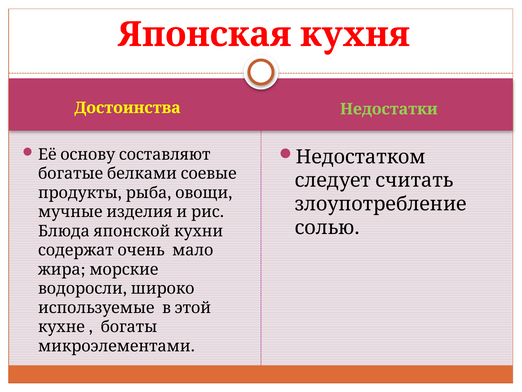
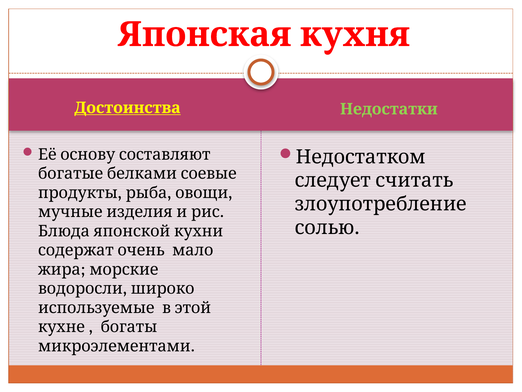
Достоинства underline: none -> present
